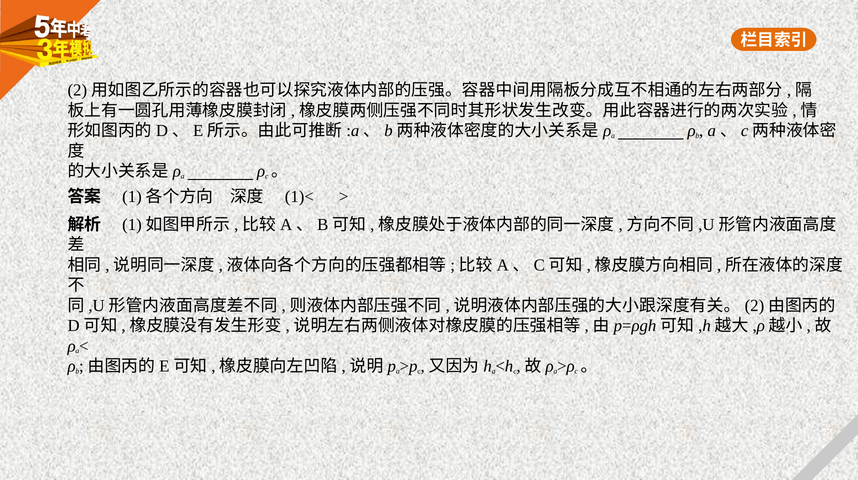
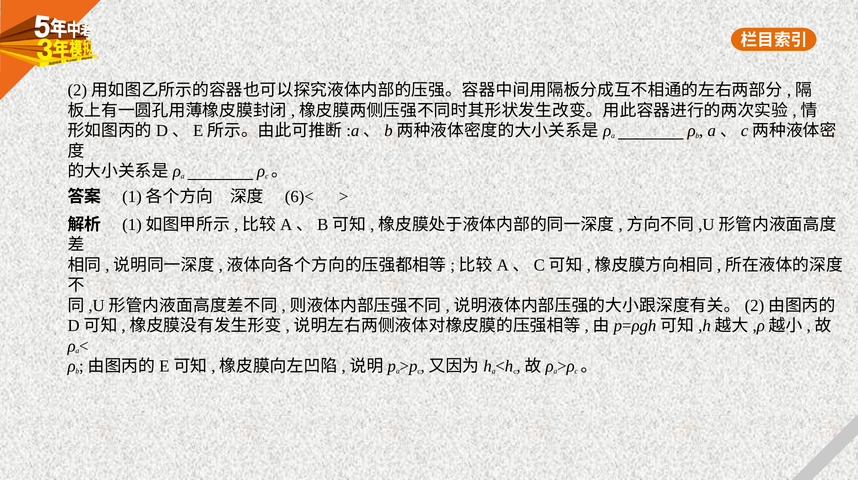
1)<: 1)< -> 6)<
